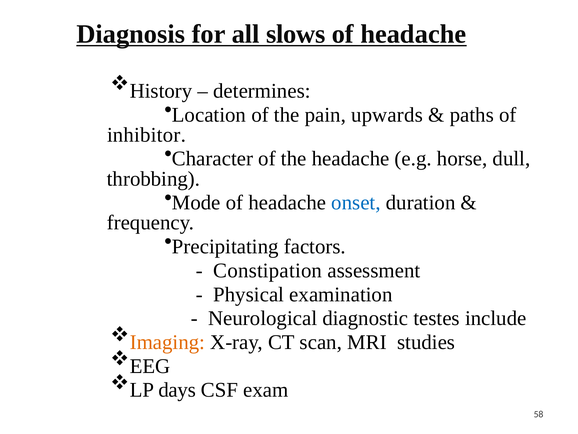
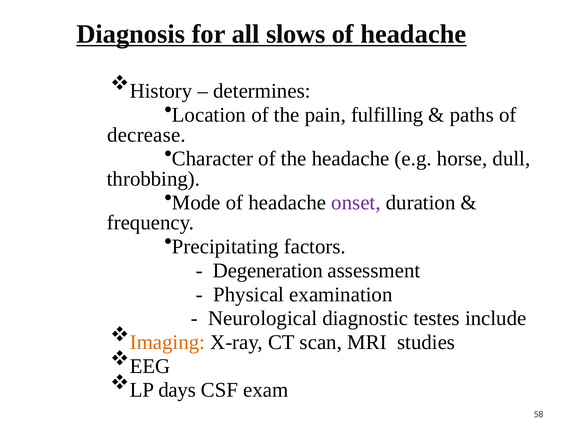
upwards: upwards -> fulfilling
inhibitor: inhibitor -> decrease
onset colour: blue -> purple
Constipation: Constipation -> Degeneration
